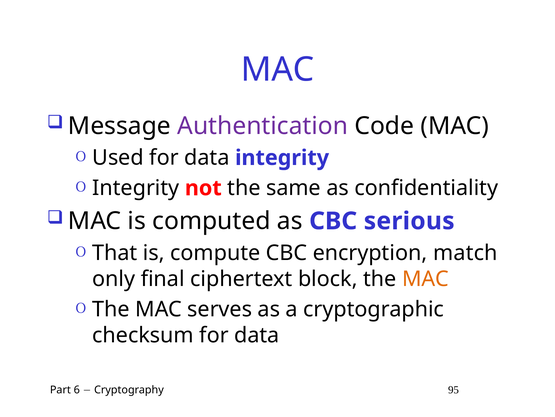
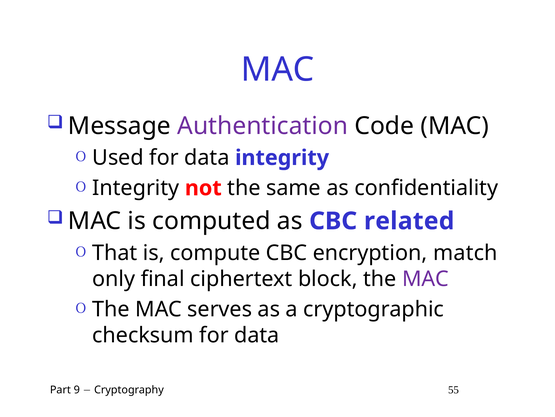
serious: serious -> related
MAC at (425, 278) colour: orange -> purple
6: 6 -> 9
95: 95 -> 55
